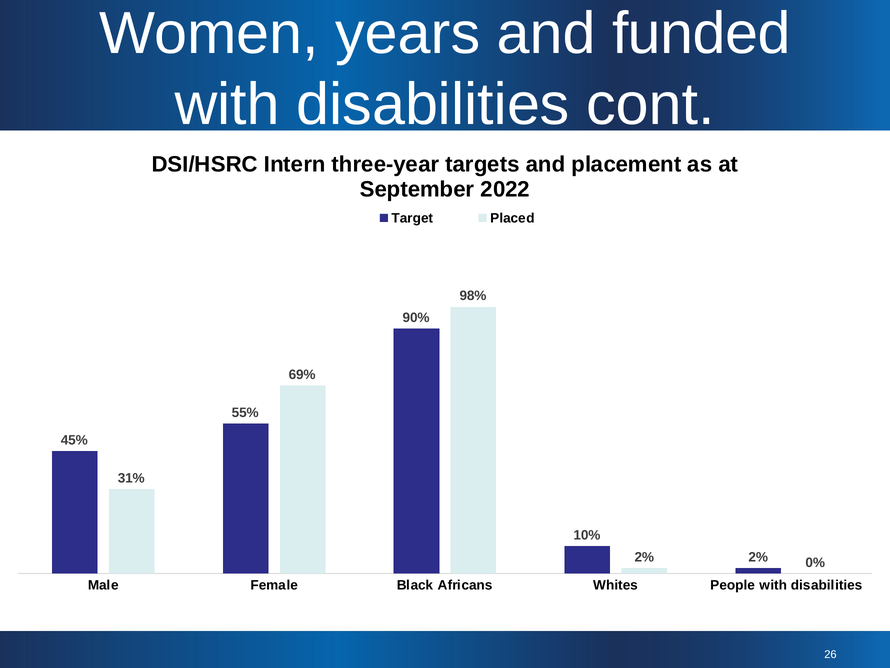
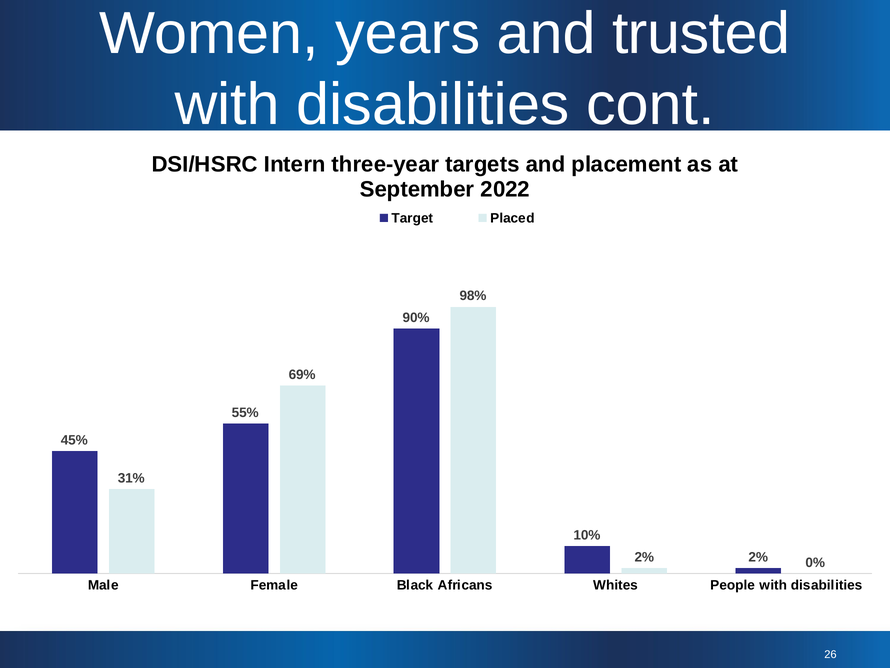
funded: funded -> trusted
